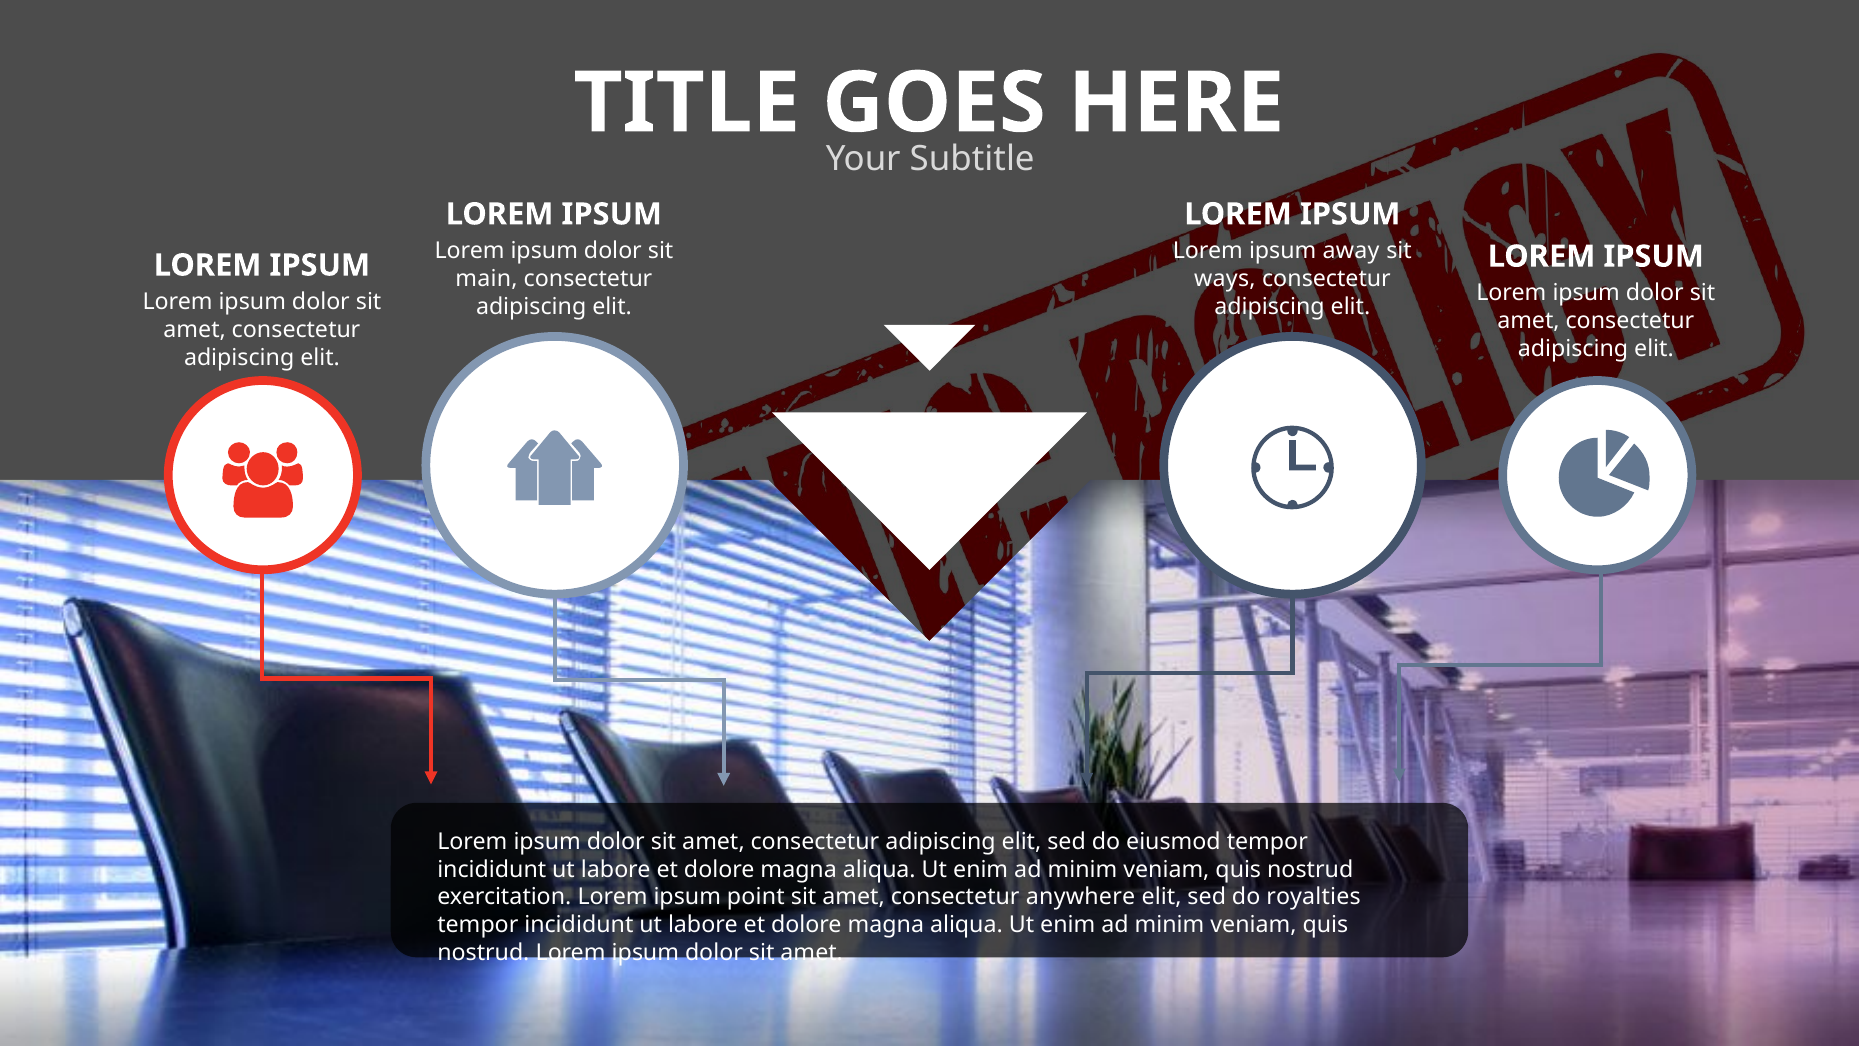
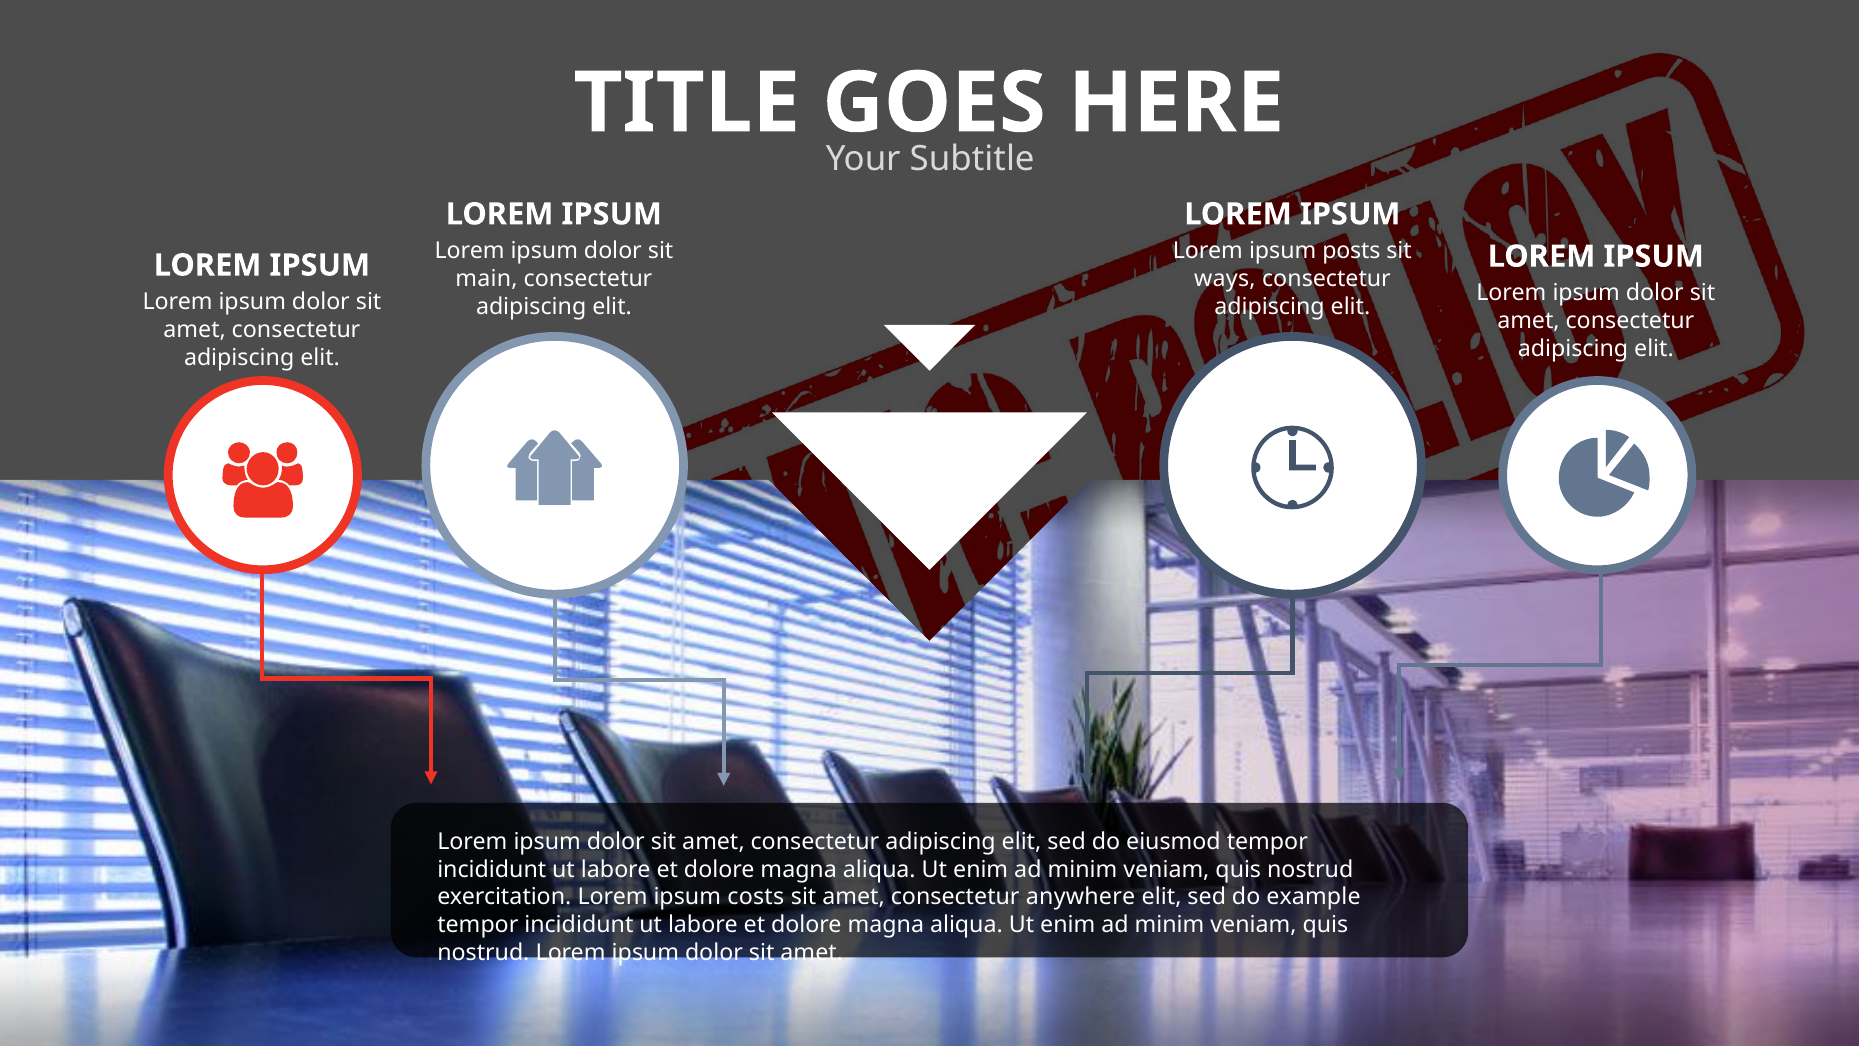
away: away -> posts
point: point -> costs
royalties: royalties -> example
